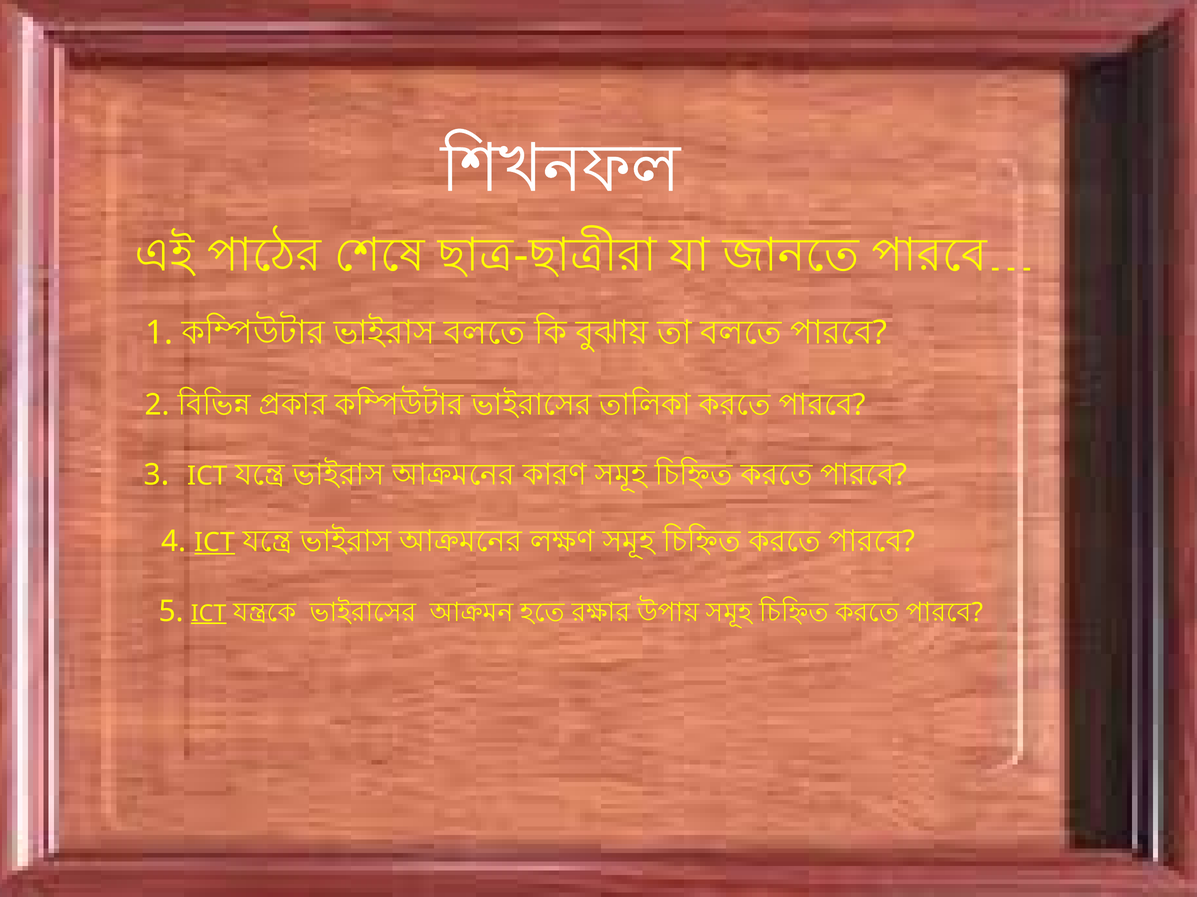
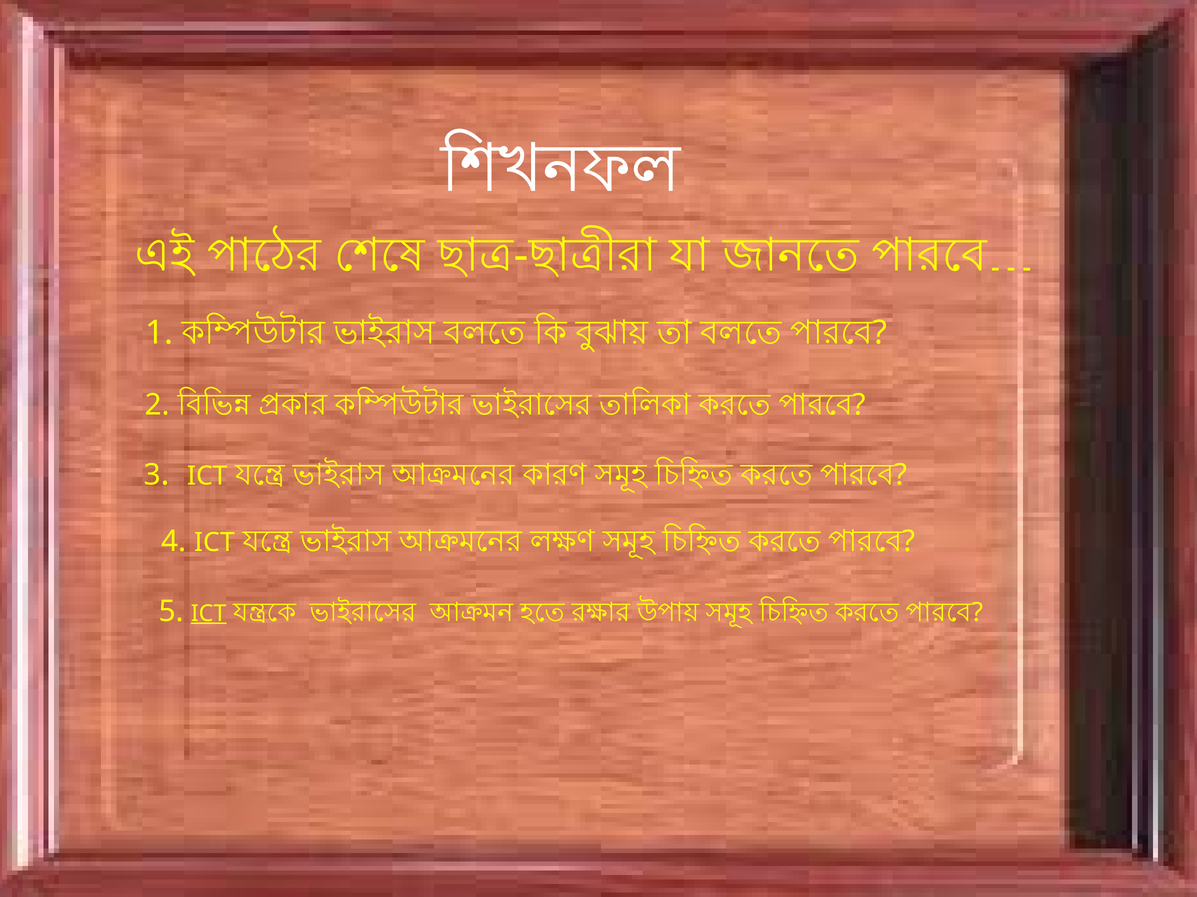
ICT at (215, 543) underline: present -> none
